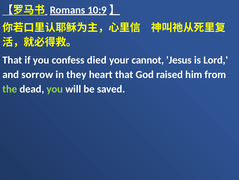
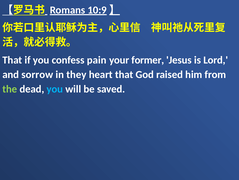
died: died -> pain
cannot: cannot -> former
you at (55, 89) colour: light green -> light blue
